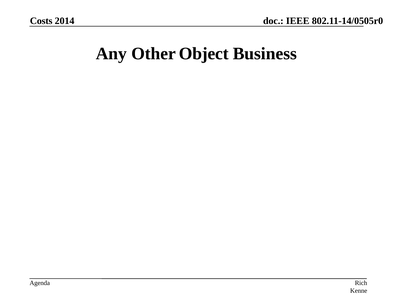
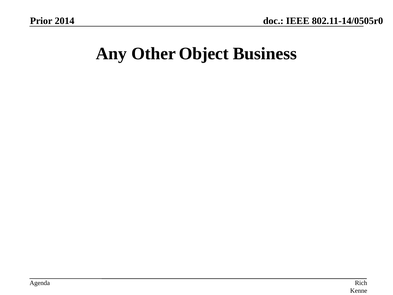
Costs: Costs -> Prior
